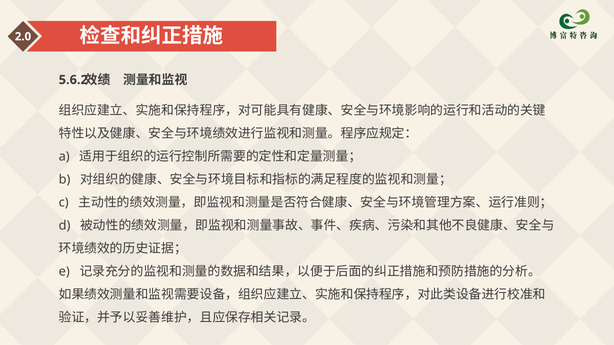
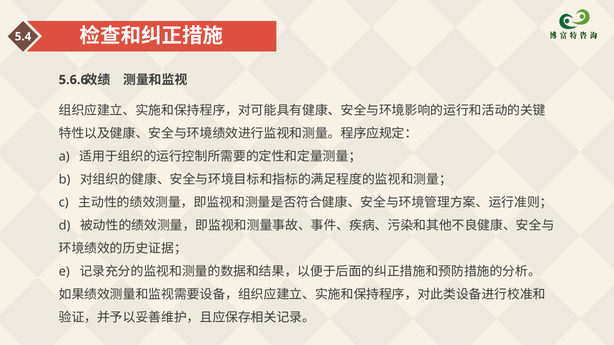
2.0: 2.0 -> 5.4
5.6.2: 5.6.2 -> 5.6.6
